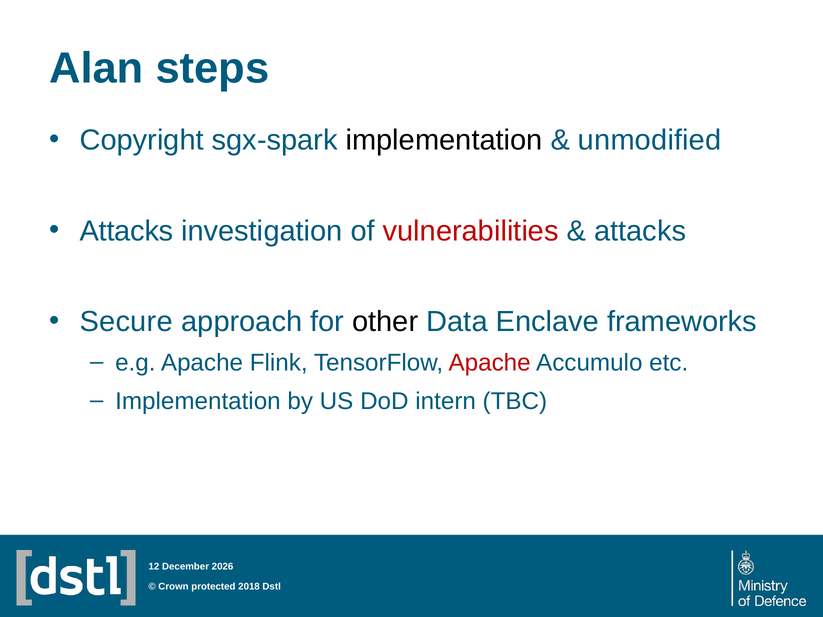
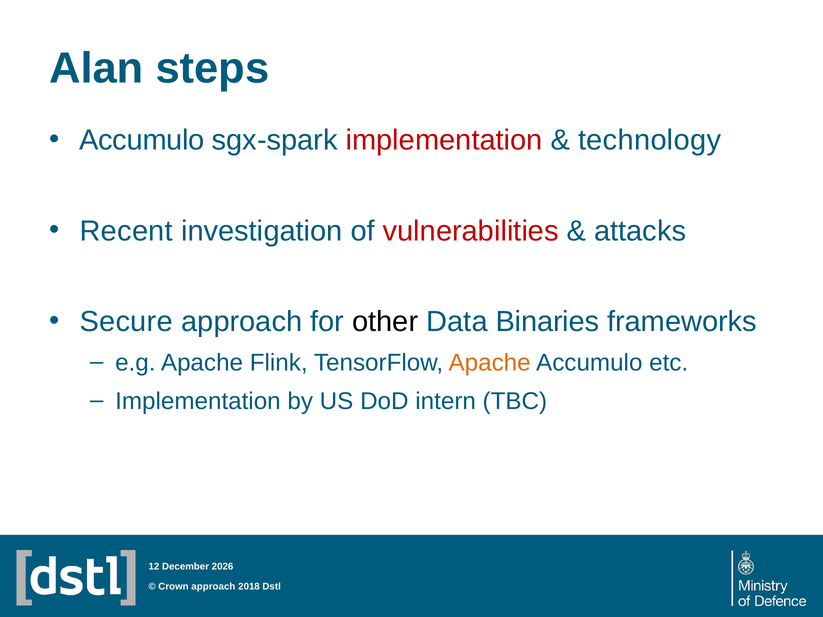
Copyright at (142, 140): Copyright -> Accumulo
implementation at (444, 140) colour: black -> red
unmodified: unmodified -> technology
Attacks at (127, 231): Attacks -> Recent
Enclave: Enclave -> Binaries
Apache at (490, 363) colour: red -> orange
Crown protected: protected -> approach
